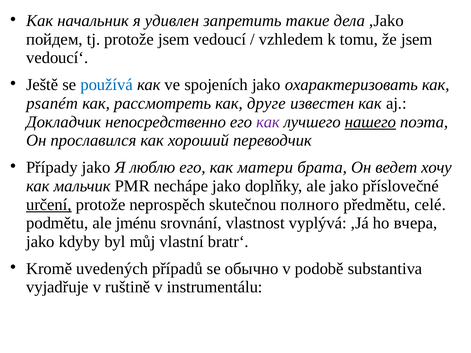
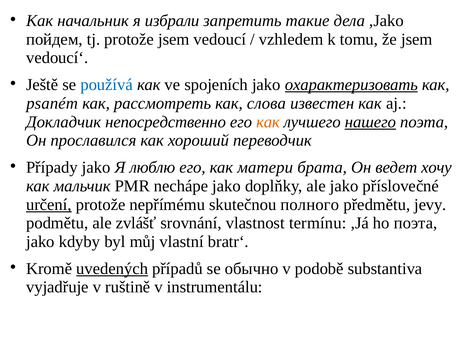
удивлен: удивлен -> избрали
охарактеризовать underline: none -> present
друге: друге -> слова
как at (268, 122) colour: purple -> orange
neprospěch: neprospěch -> nepřímému
celé: celé -> jevy
jménu: jménu -> zvlášť
vyplývá: vyplývá -> termínu
ho вчера: вчера -> поэта
uvedených underline: none -> present
